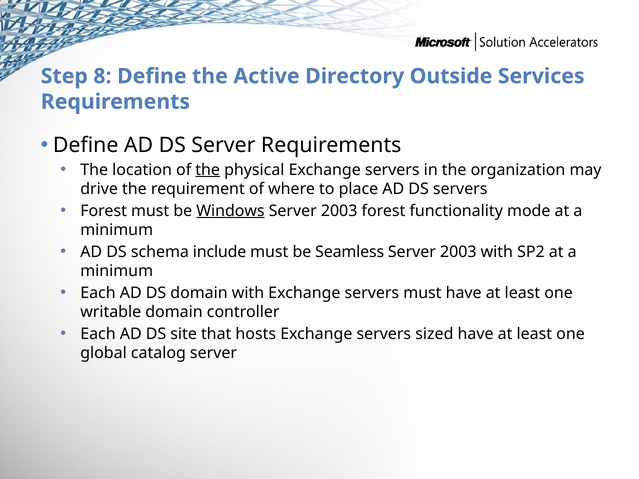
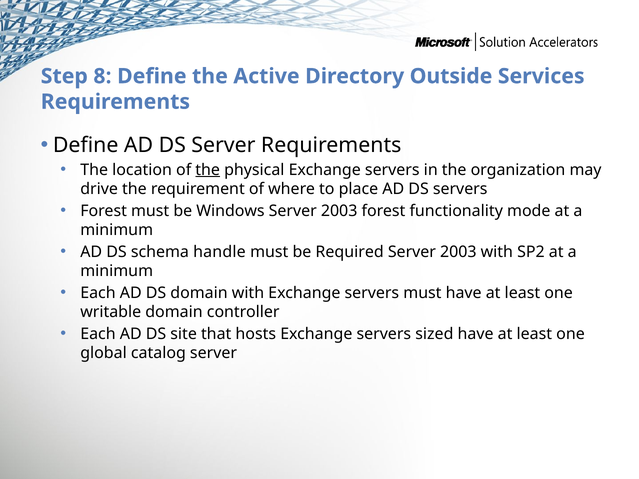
Windows underline: present -> none
include: include -> handle
Seamless: Seamless -> Required
